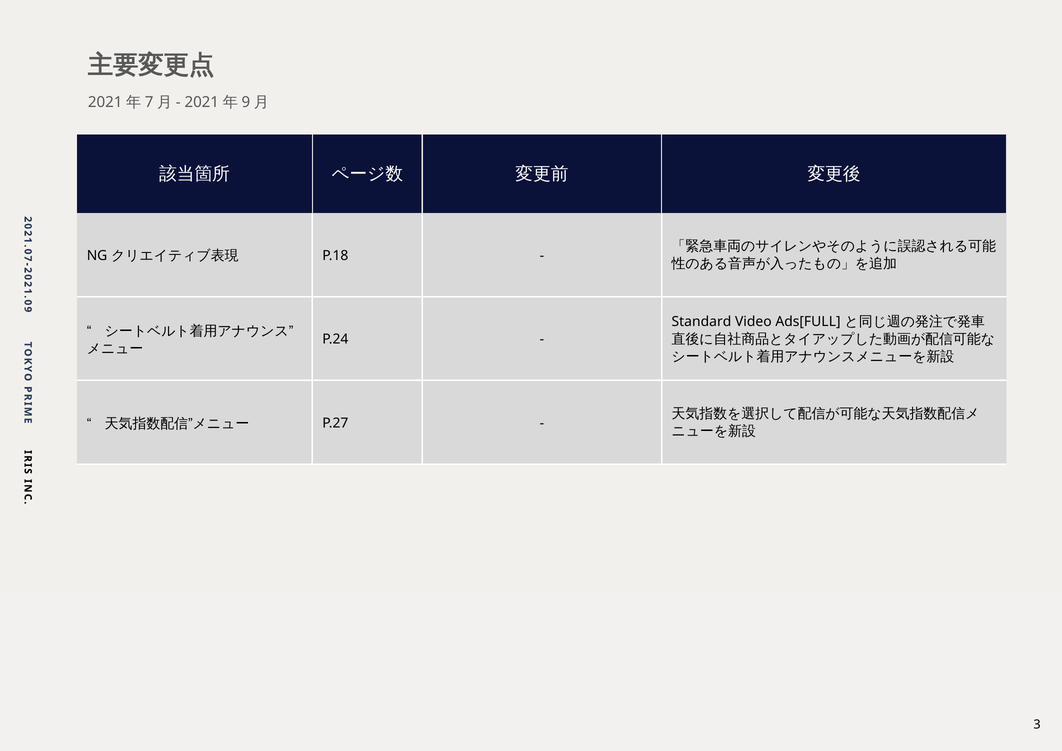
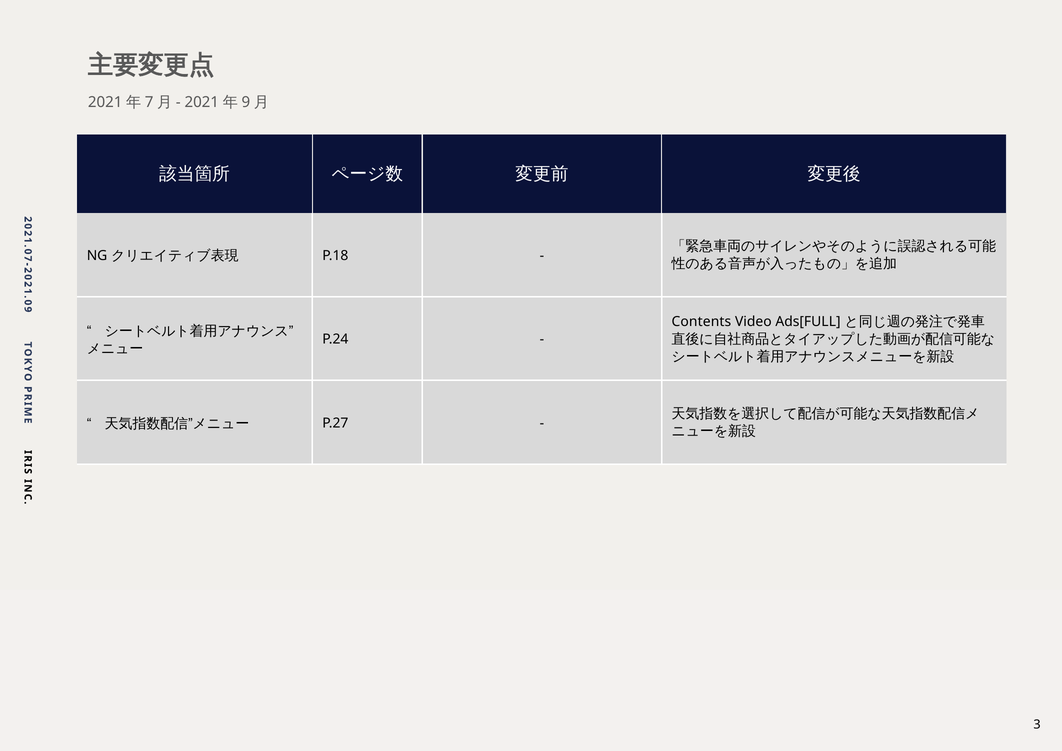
Standard: Standard -> Contents
